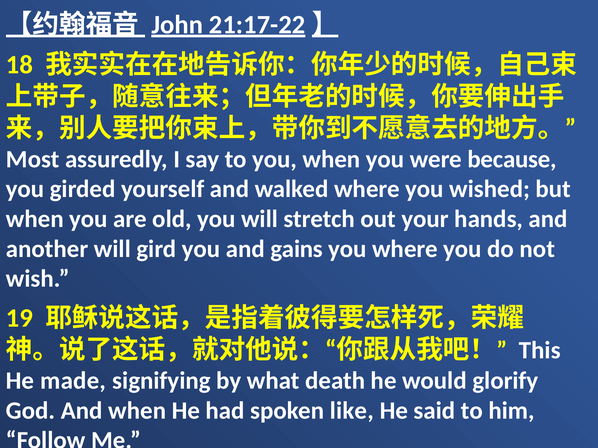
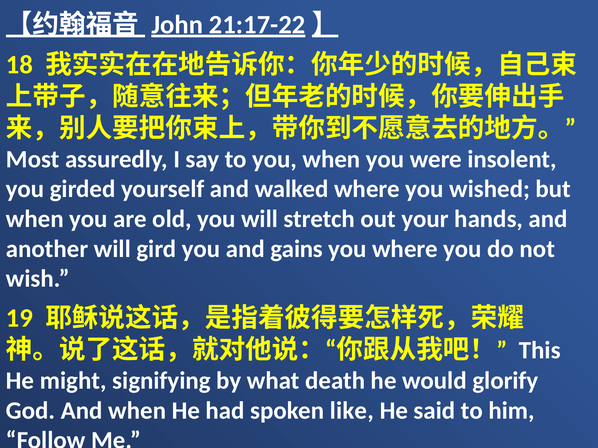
because: because -> insolent
made: made -> might
